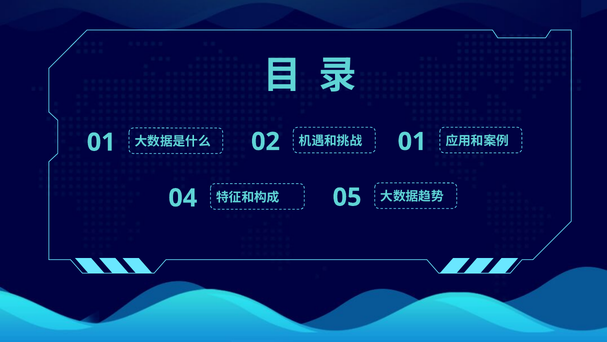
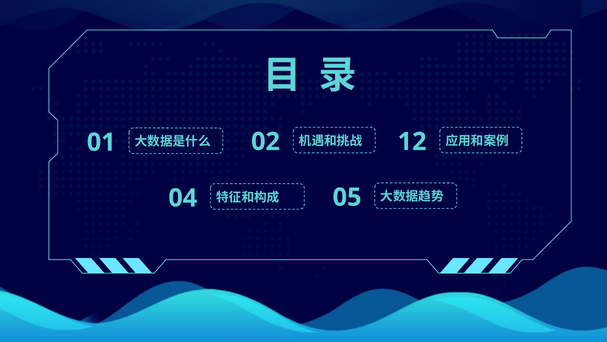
01 at (412, 141): 01 -> 12
